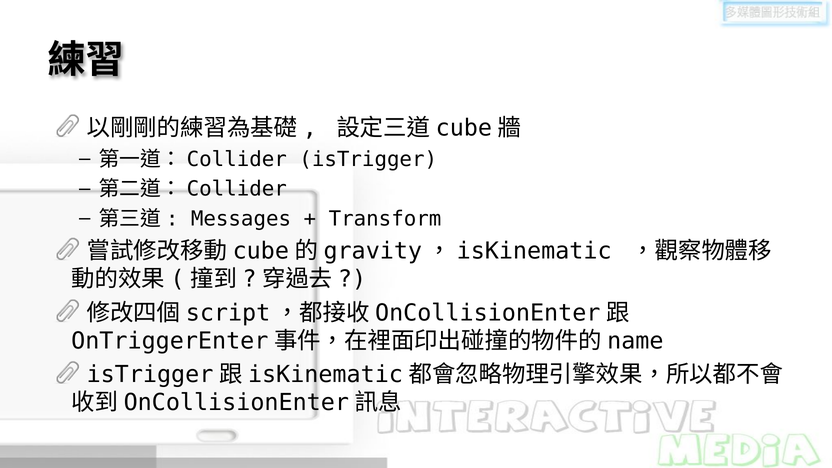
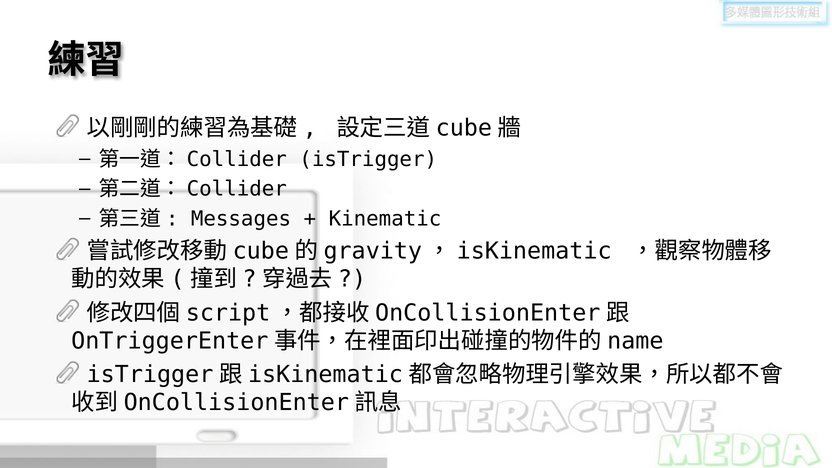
Transform: Transform -> Kinematic
